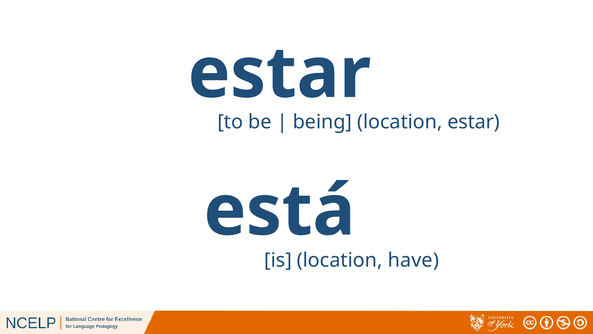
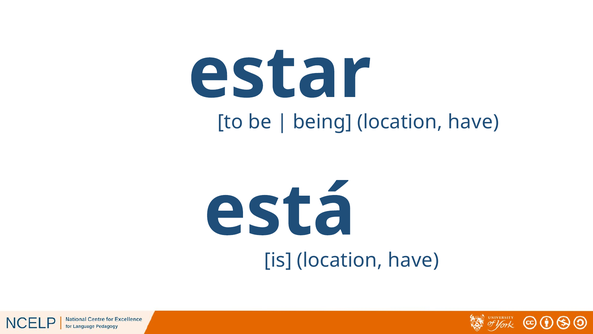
estar at (474, 122): estar -> have
